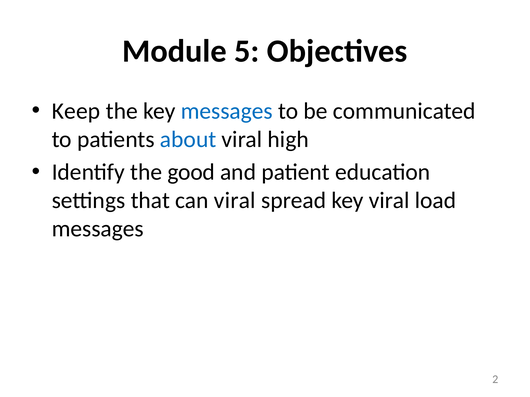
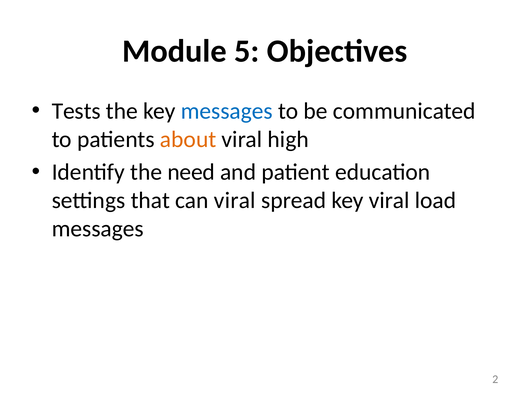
Keep: Keep -> Tests
about colour: blue -> orange
good: good -> need
